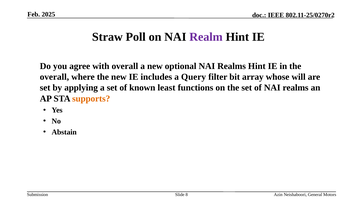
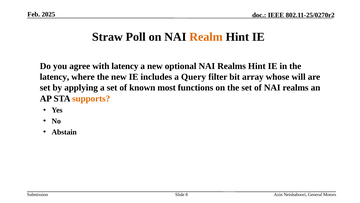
Realm colour: purple -> orange
with overall: overall -> latency
overall at (54, 77): overall -> latency
least: least -> most
